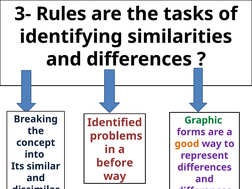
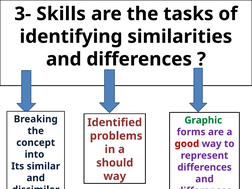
Rules: Rules -> Skills
good colour: orange -> red
before: before -> should
